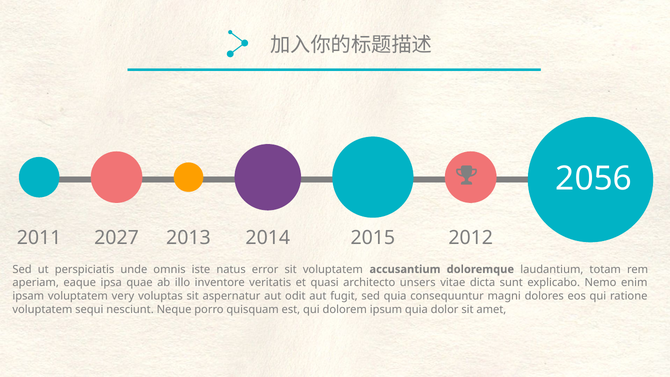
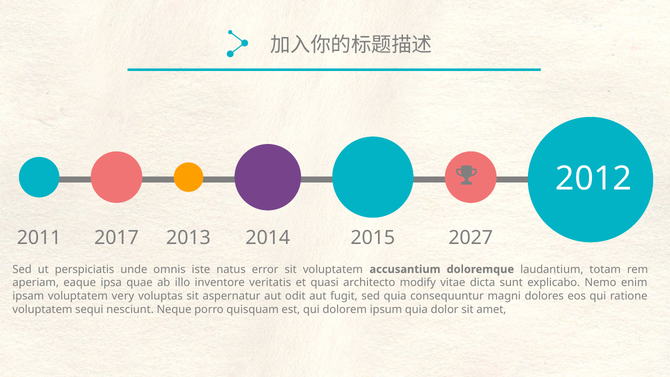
2056: 2056 -> 2012
2027: 2027 -> 2017
2012: 2012 -> 2027
unsers: unsers -> modify
